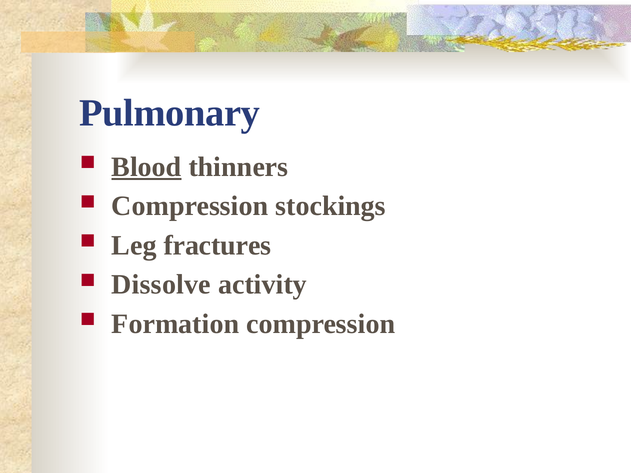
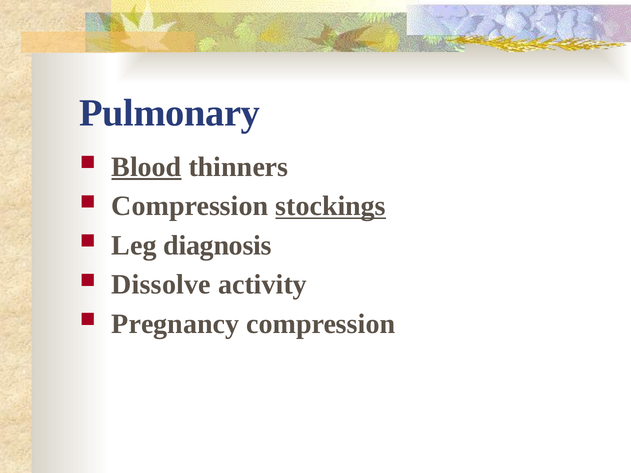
stockings underline: none -> present
fractures: fractures -> diagnosis
Formation: Formation -> Pregnancy
